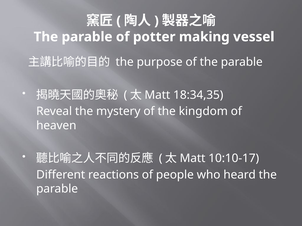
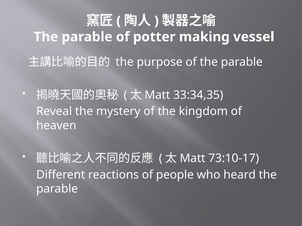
18:34,35: 18:34,35 -> 33:34,35
10:10-17: 10:10-17 -> 73:10-17
